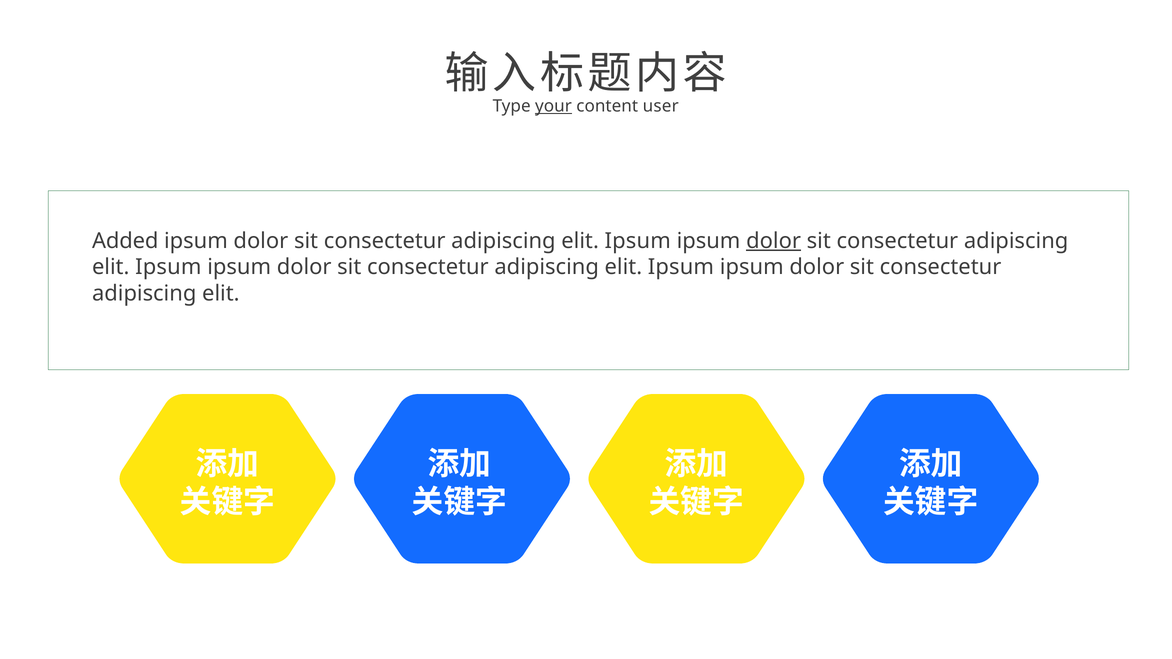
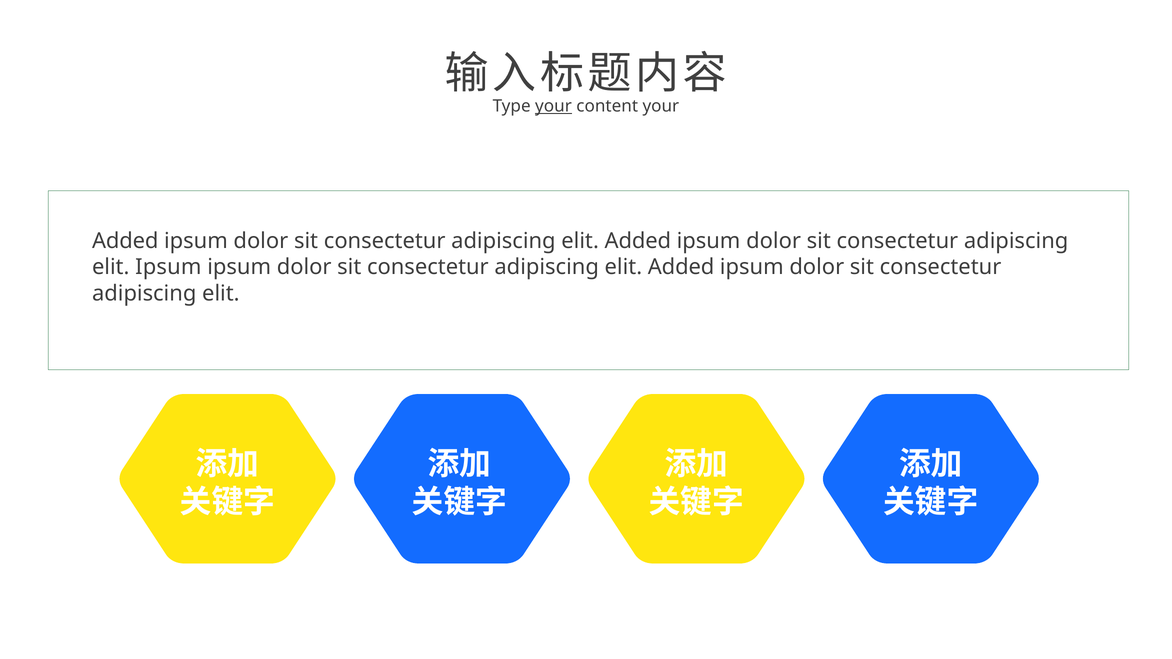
content user: user -> your
Ipsum at (638, 241): Ipsum -> Added
dolor at (774, 241) underline: present -> none
Ipsum at (681, 267): Ipsum -> Added
